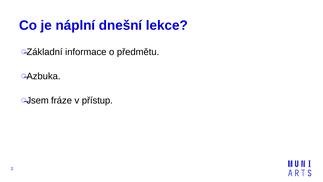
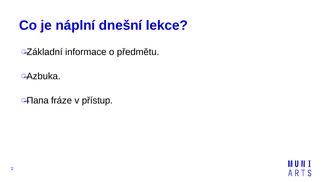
Jsem: Jsem -> Папа
